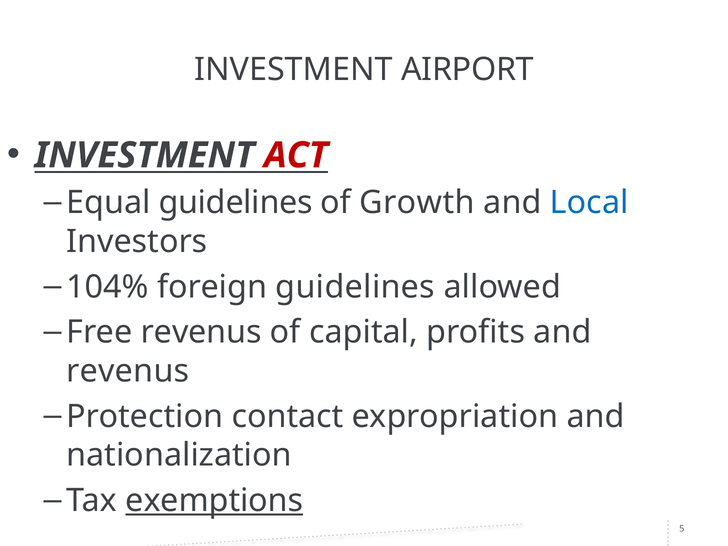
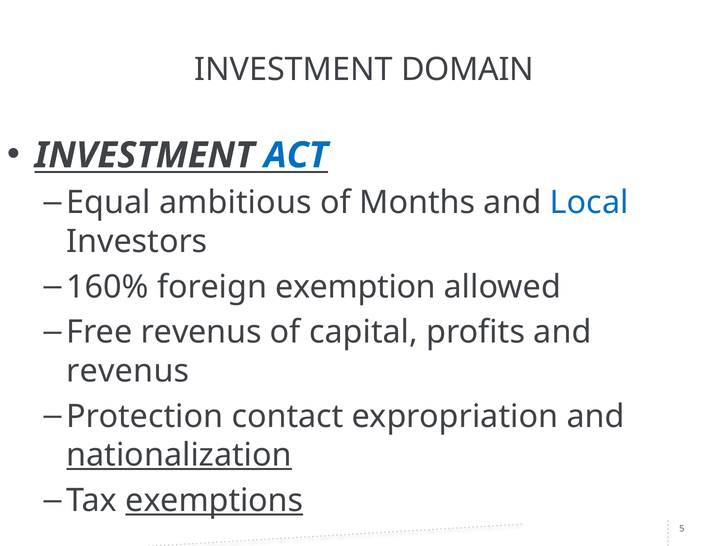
AIRPORT: AIRPORT -> DOMAIN
ACT colour: red -> blue
Equal guidelines: guidelines -> ambitious
Growth: Growth -> Months
104%: 104% -> 160%
foreign guidelines: guidelines -> exemption
nationalization underline: none -> present
